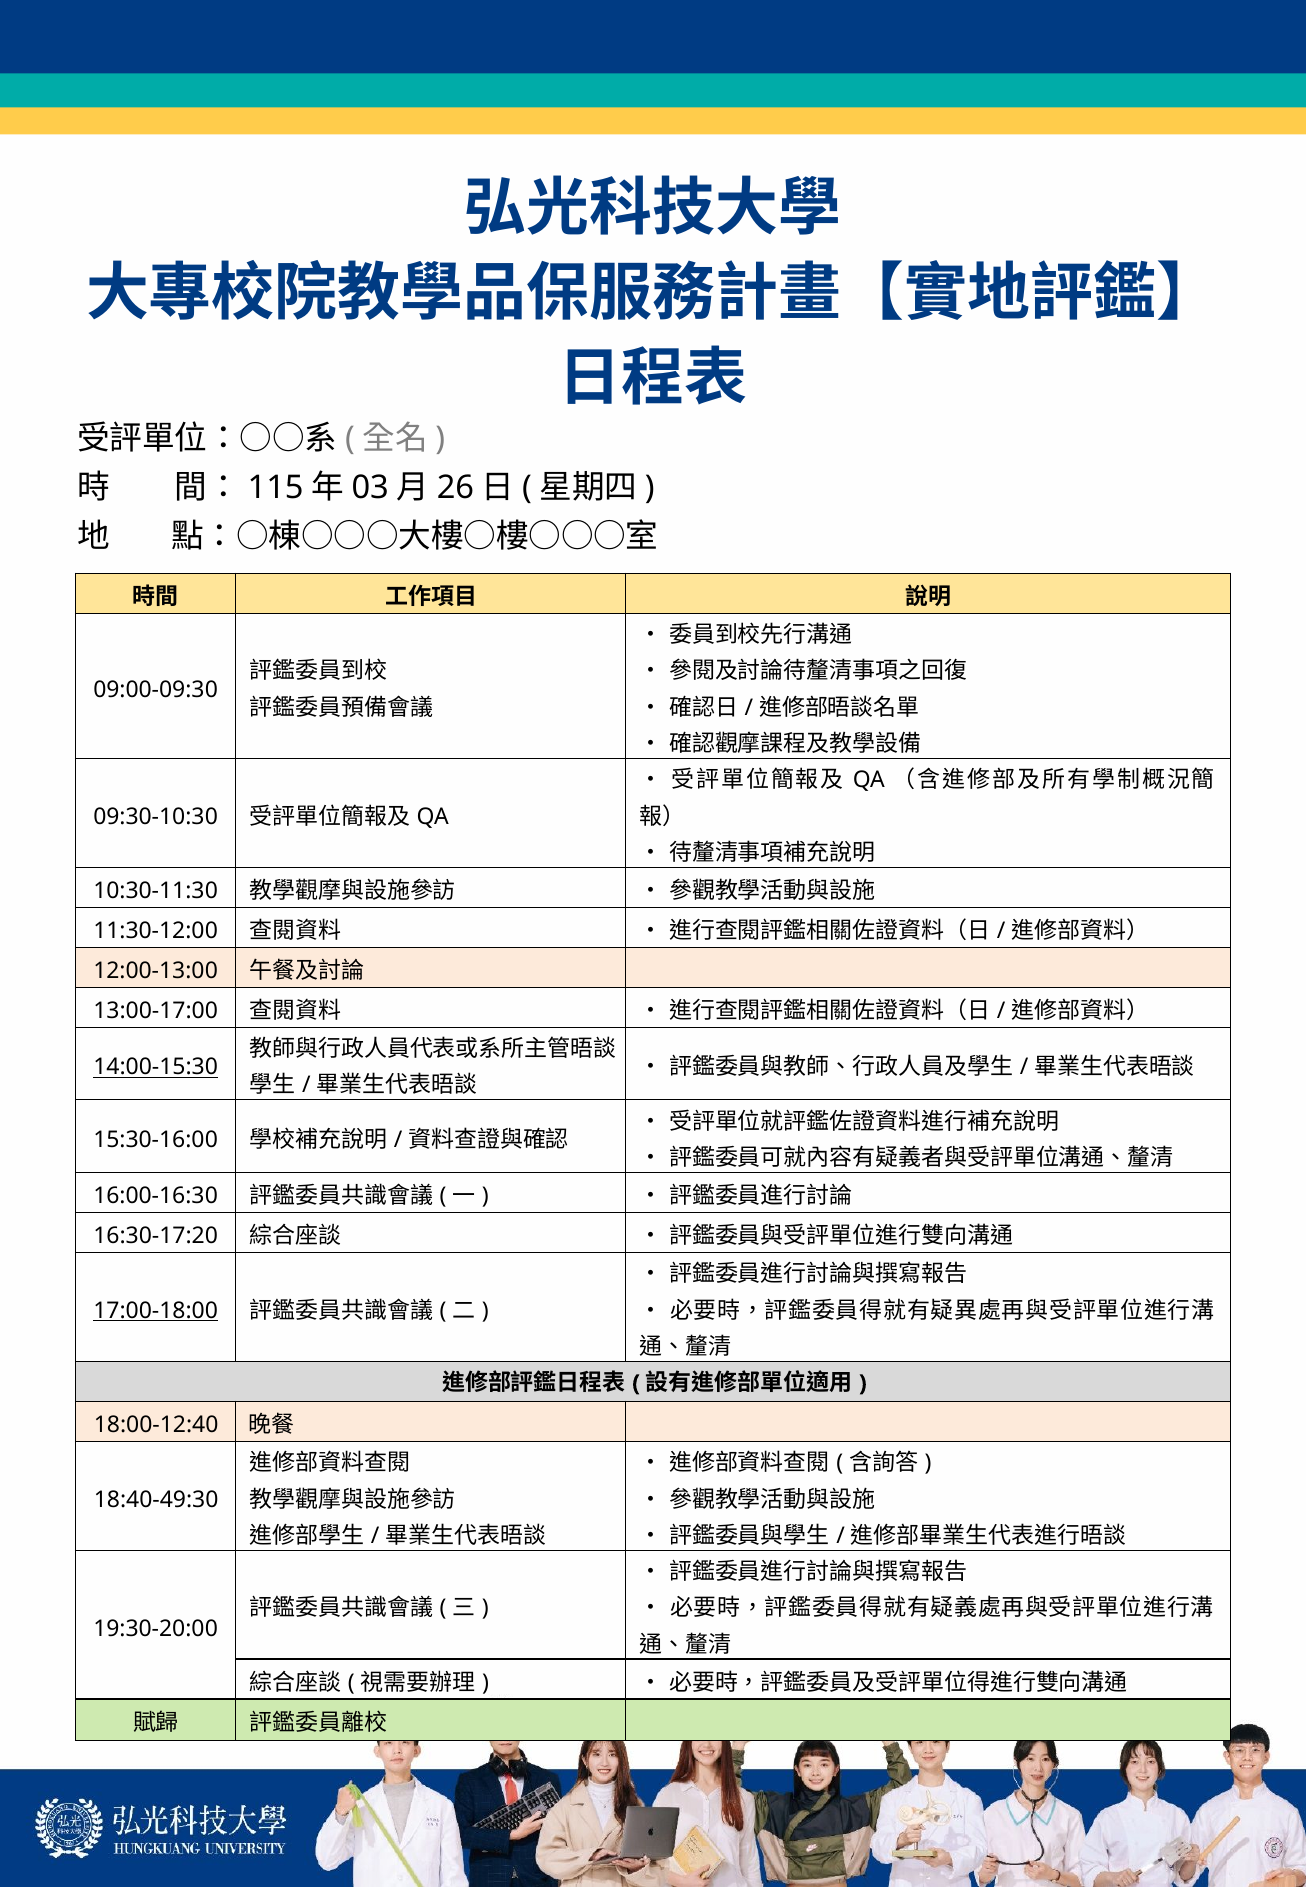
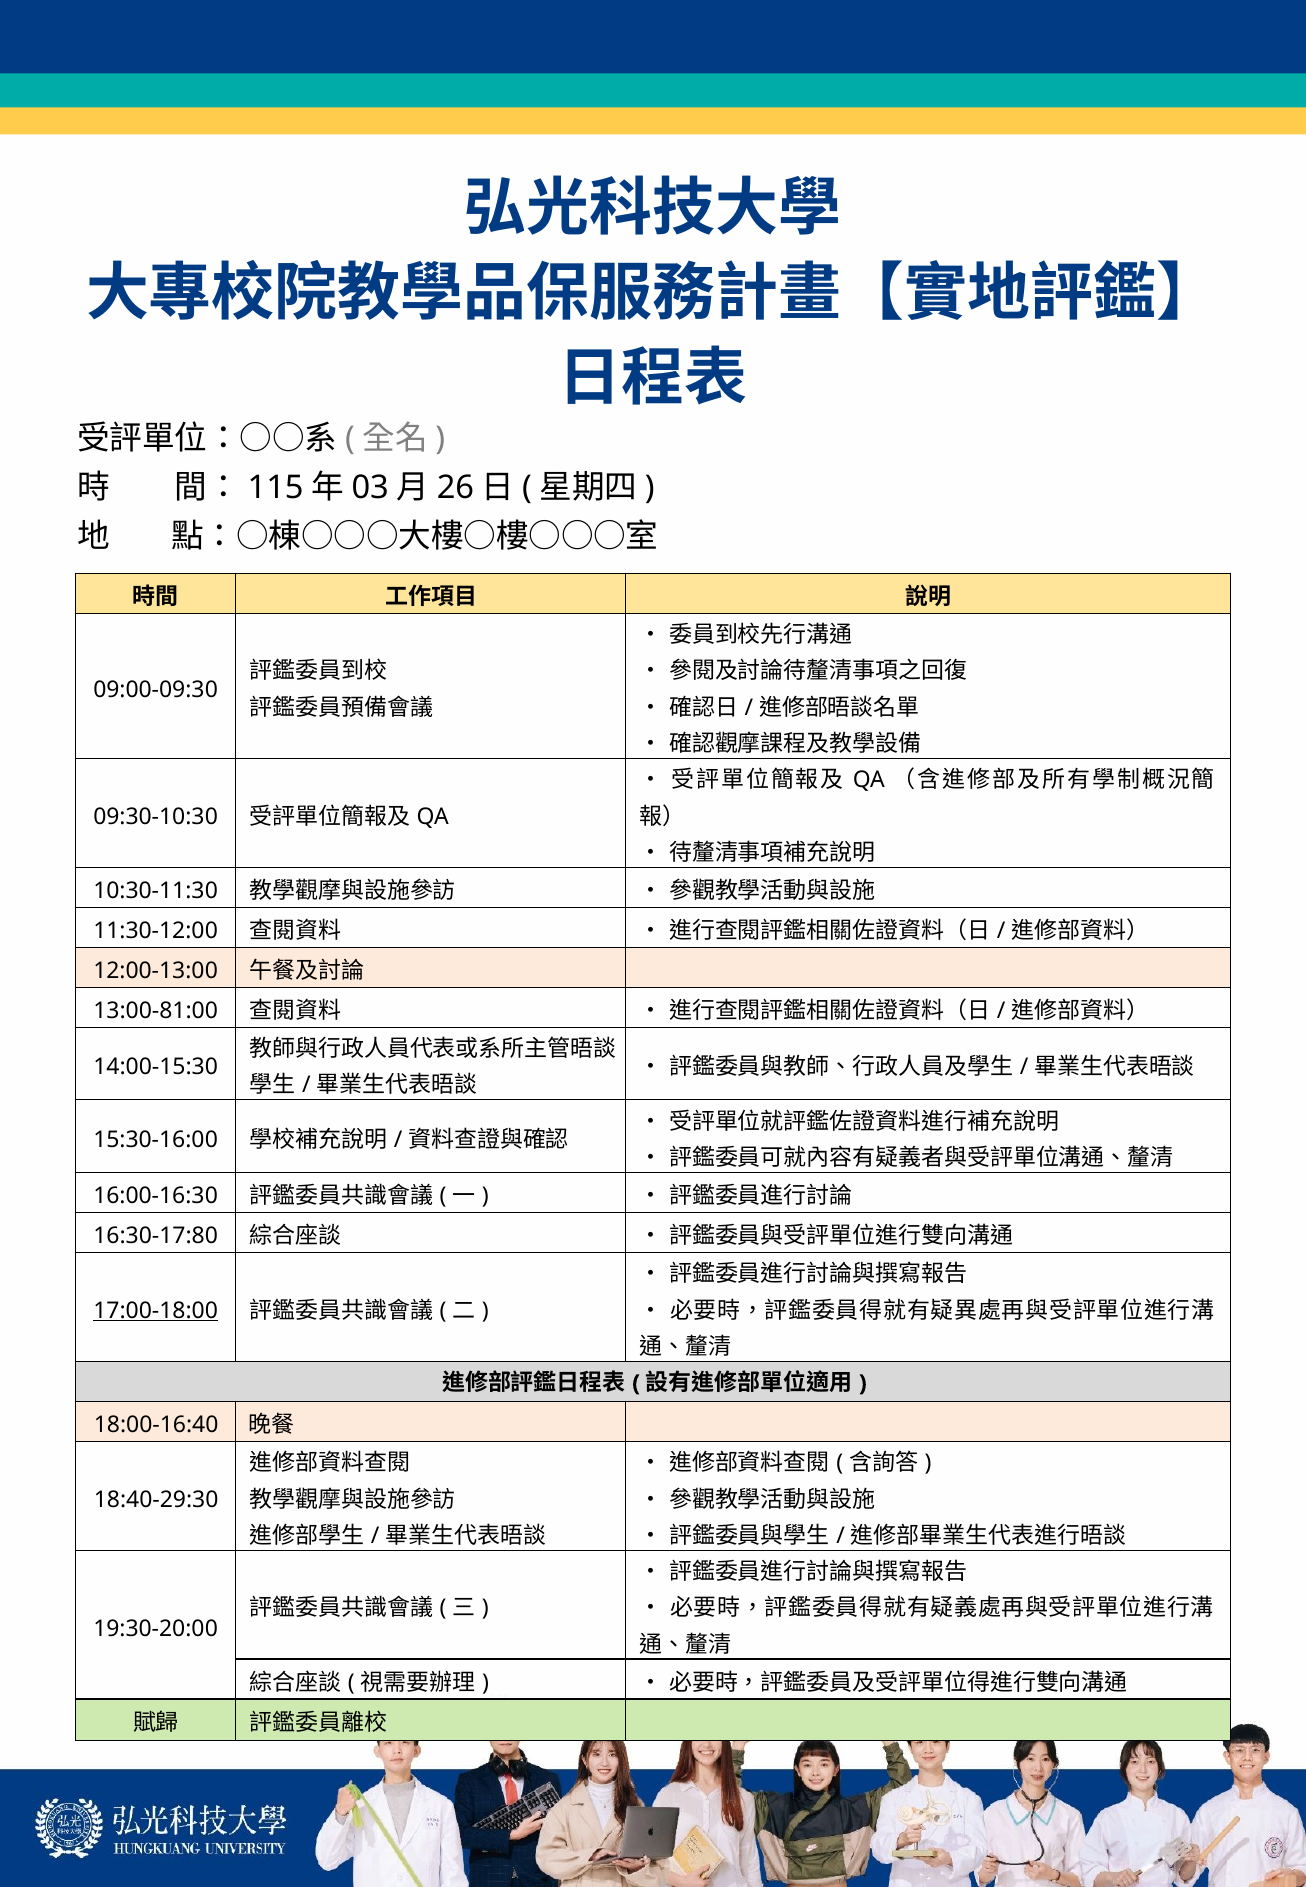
13:00-17:00: 13:00-17:00 -> 13:00-81:00
14:00-15:30 underline: present -> none
16:30-17:20: 16:30-17:20 -> 16:30-17:80
18:00-12:40: 18:00-12:40 -> 18:00-16:40
18:40-49:30: 18:40-49:30 -> 18:40-29:30
